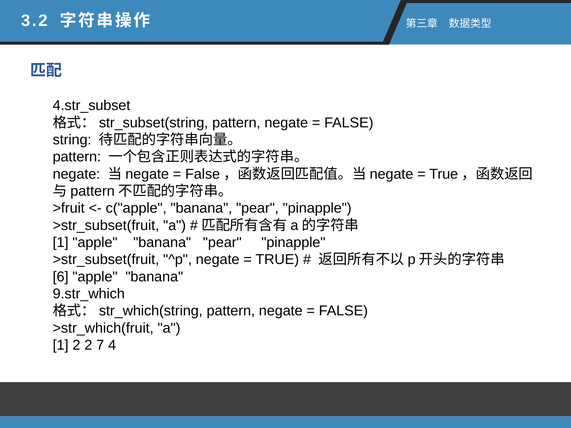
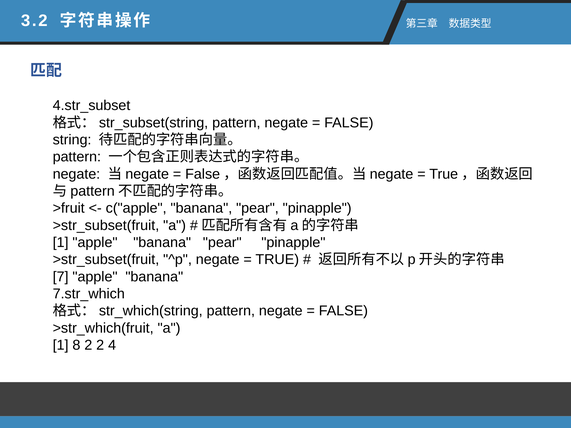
6: 6 -> 7
9.str_which: 9.str_which -> 7.str_which
1 2: 2 -> 8
2 7: 7 -> 2
